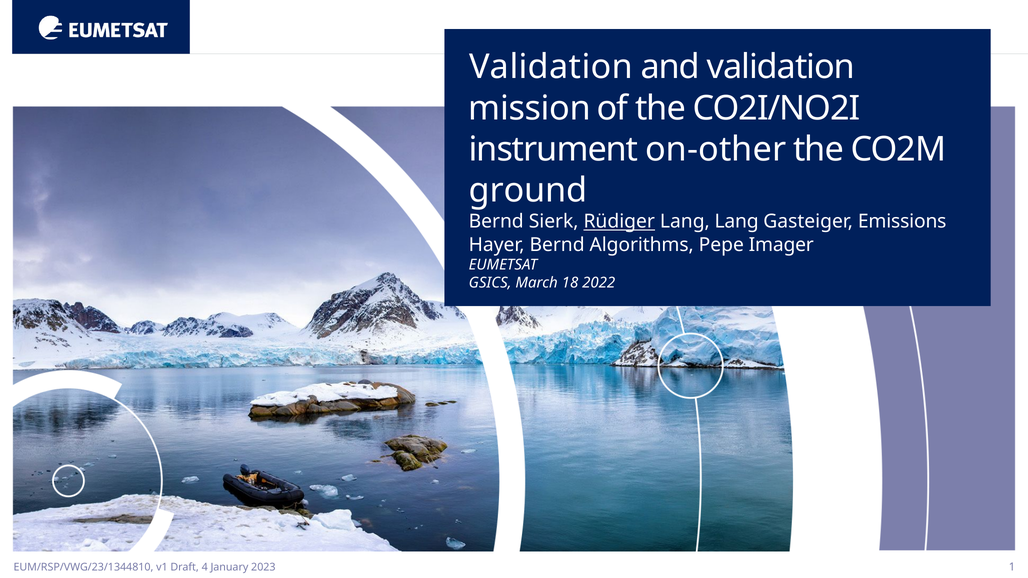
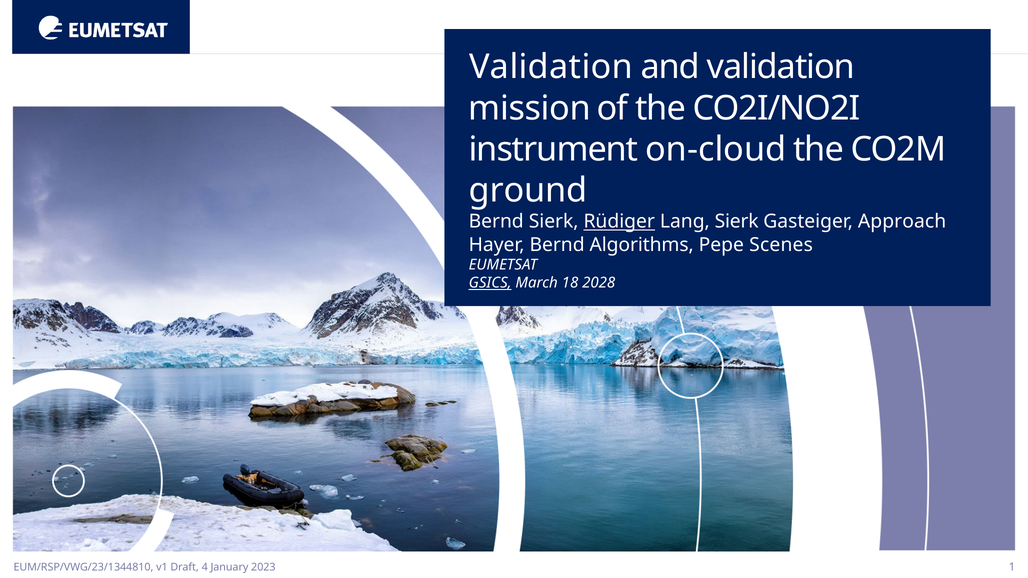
on-other: on-other -> on-cloud
Lang Lang: Lang -> Sierk
Emissions: Emissions -> Approach
Imager: Imager -> Scenes
GSICS underline: none -> present
2022: 2022 -> 2028
